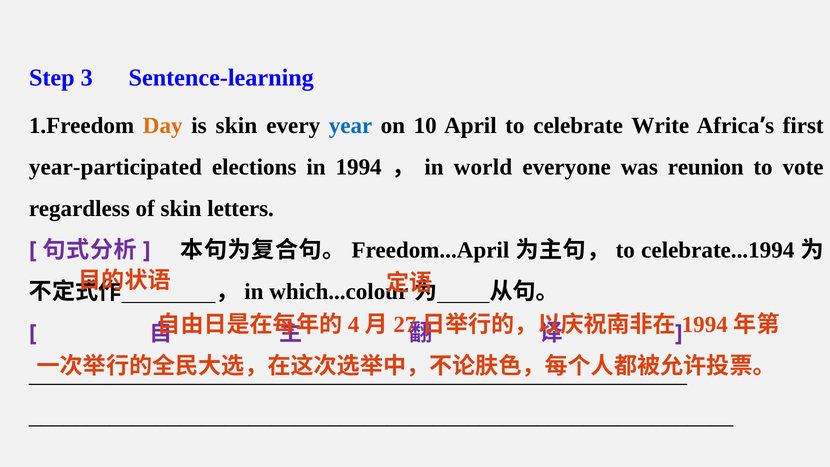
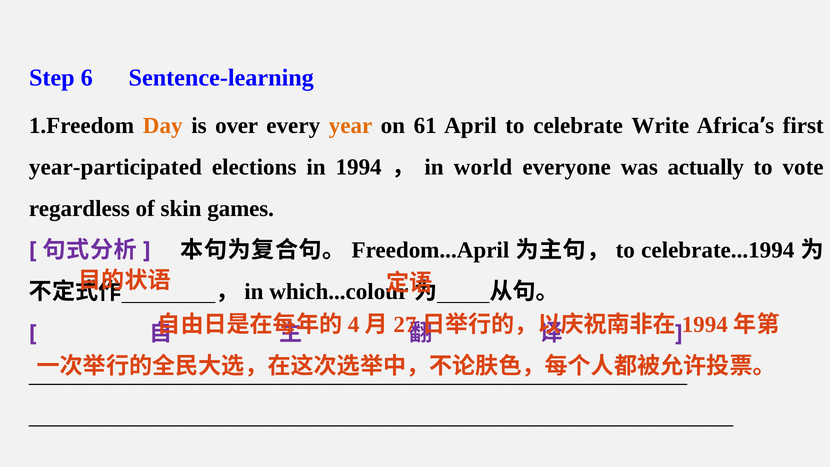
3: 3 -> 6
is skin: skin -> over
year colour: blue -> orange
10: 10 -> 61
reunion: reunion -> actually
letters: letters -> games
